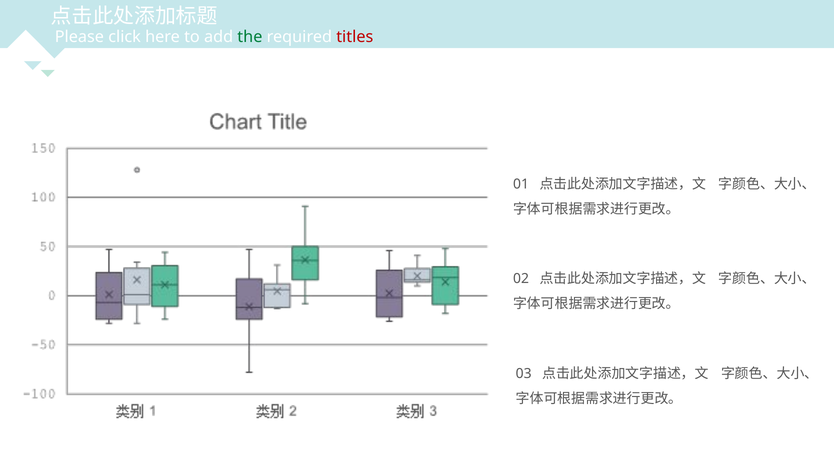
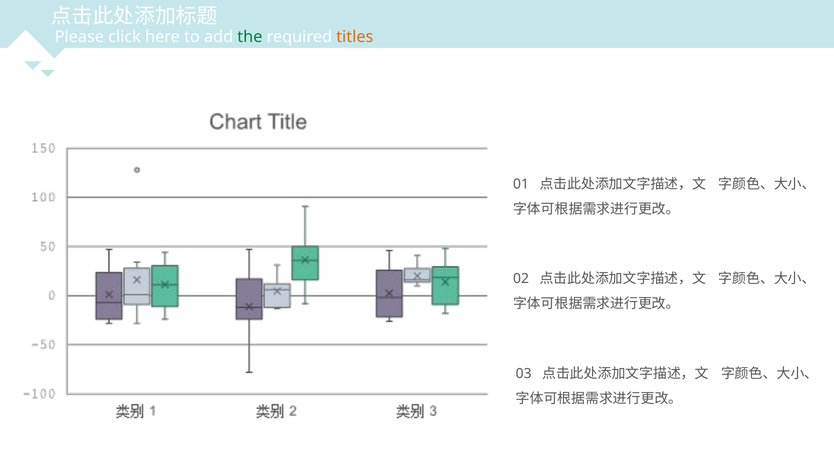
titles colour: red -> orange
